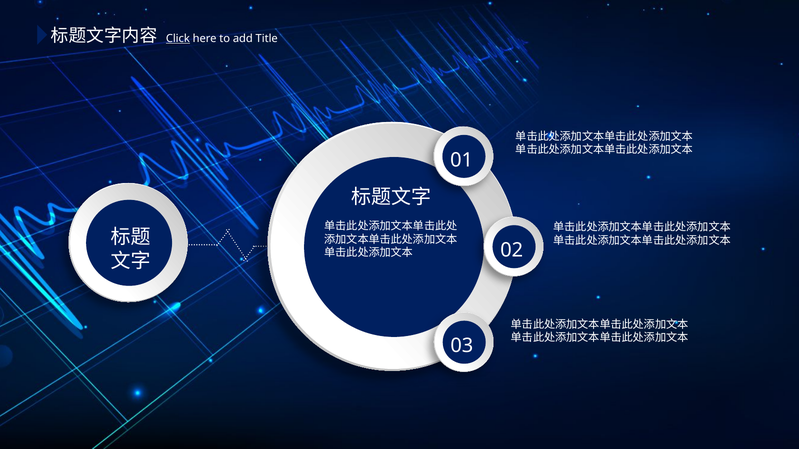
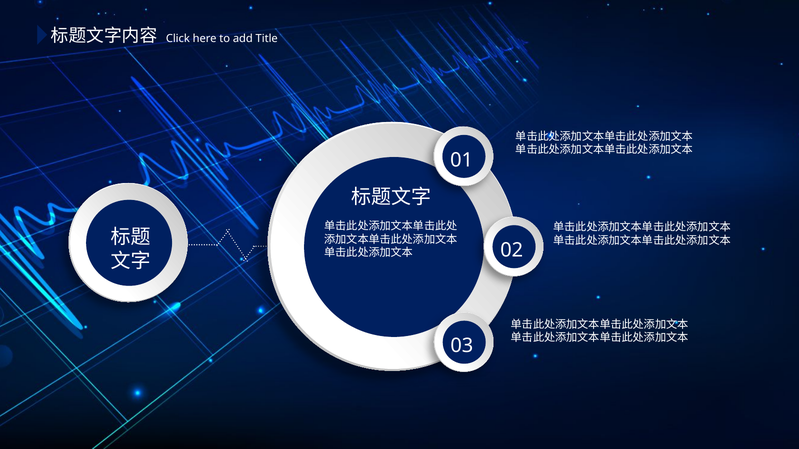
Click underline: present -> none
